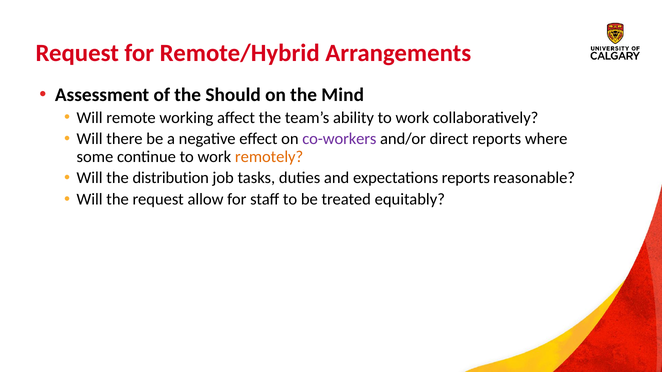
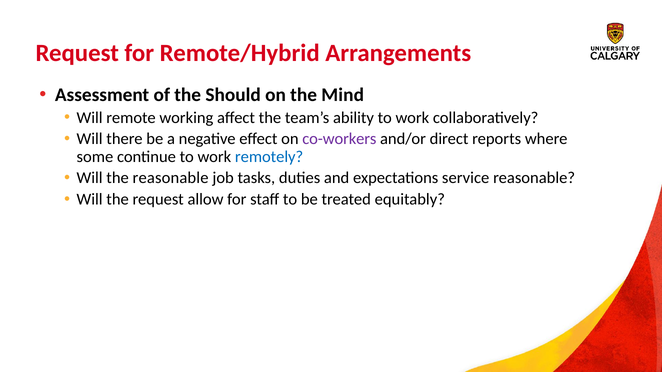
remotely colour: orange -> blue
the distribution: distribution -> reasonable
expectations reports: reports -> service
